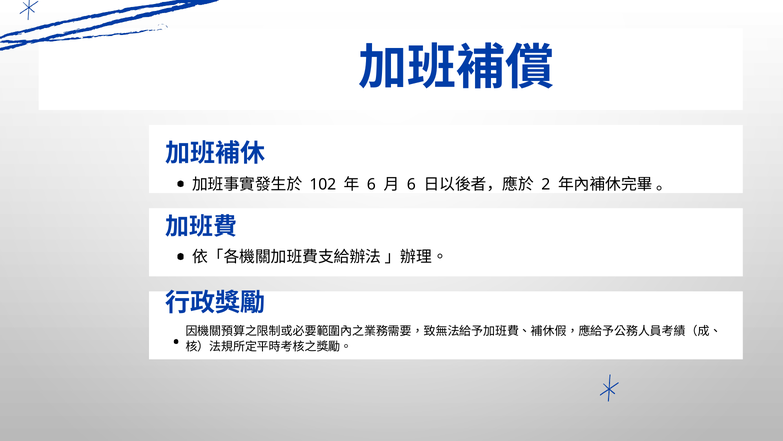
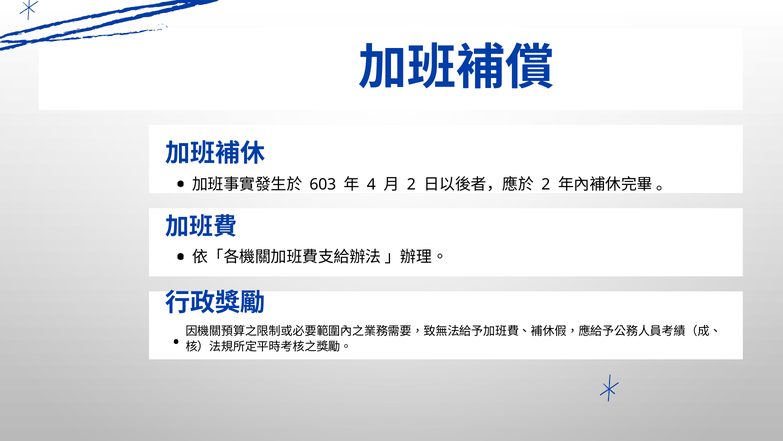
102: 102 -> 603
6 at (371, 184): 6 -> 4
6 at (411, 184): 6 -> 2
